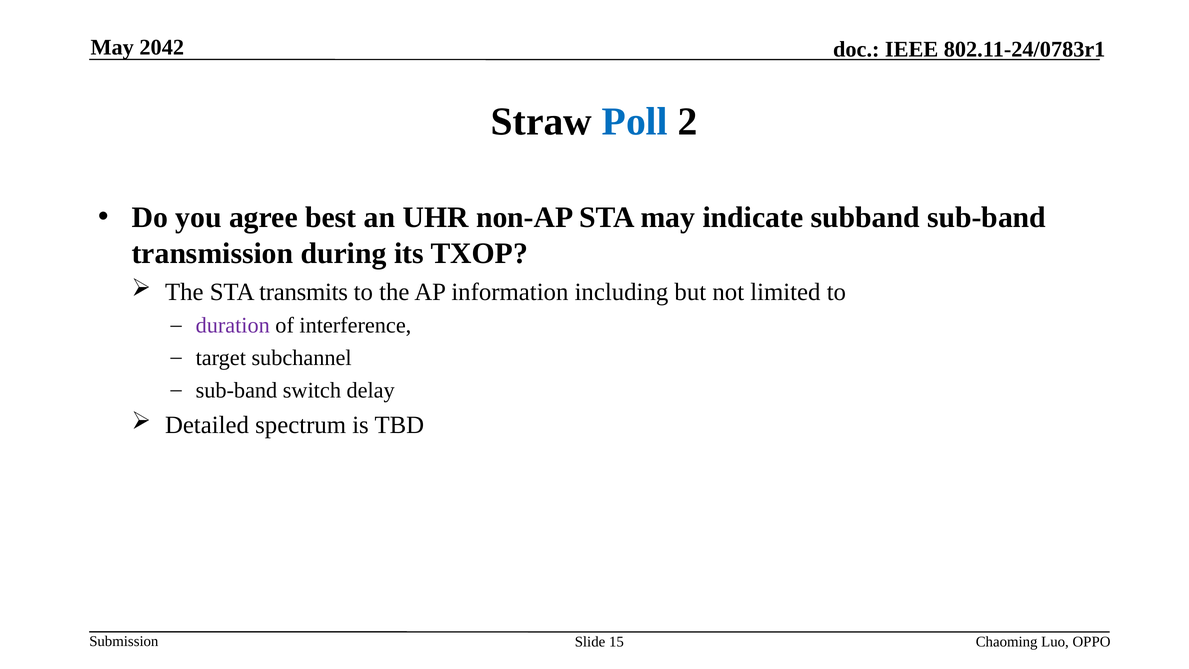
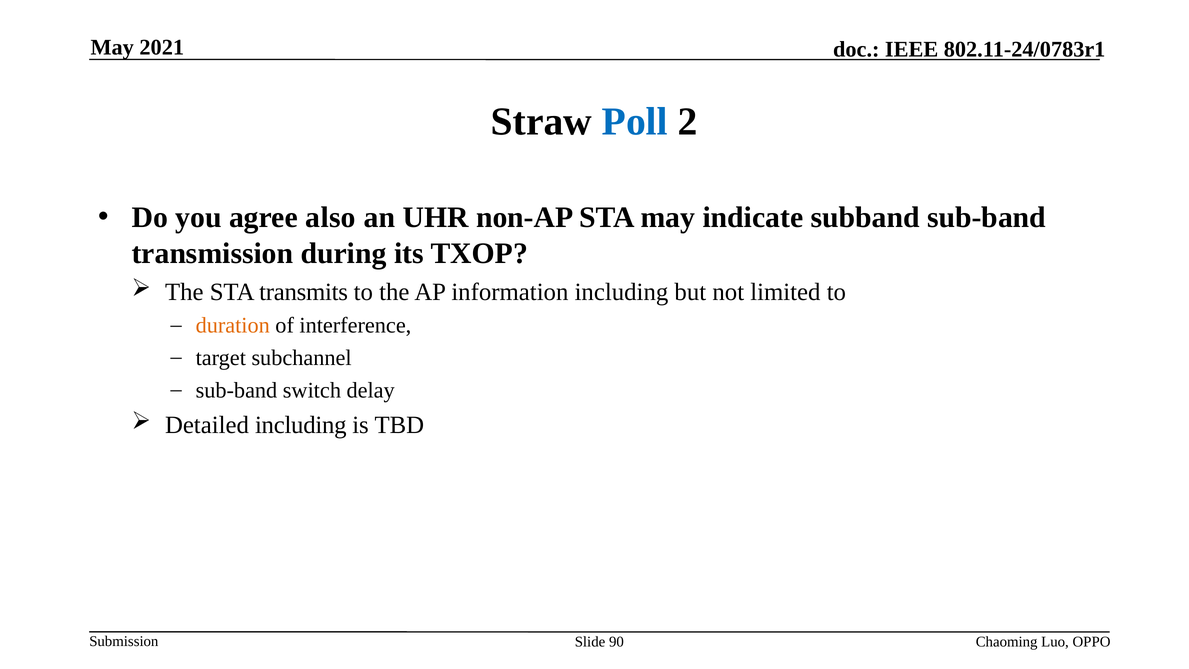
2042: 2042 -> 2021
best: best -> also
duration colour: purple -> orange
Detailed spectrum: spectrum -> including
15: 15 -> 90
